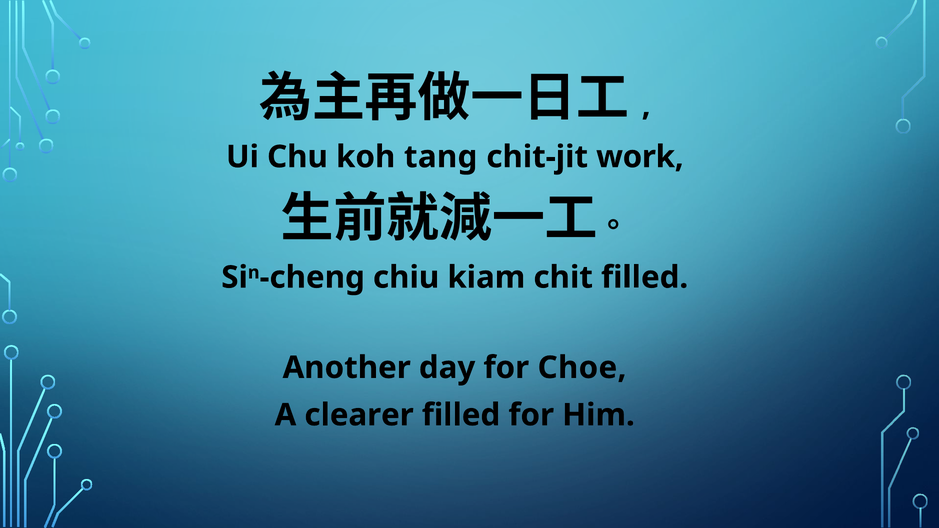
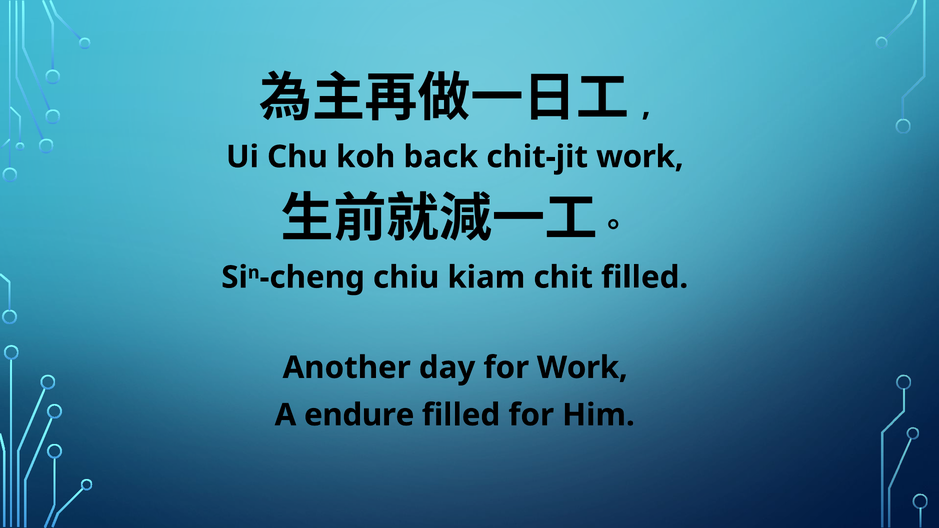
tang: tang -> back
for Choe: Choe -> Work
clearer: clearer -> endure
